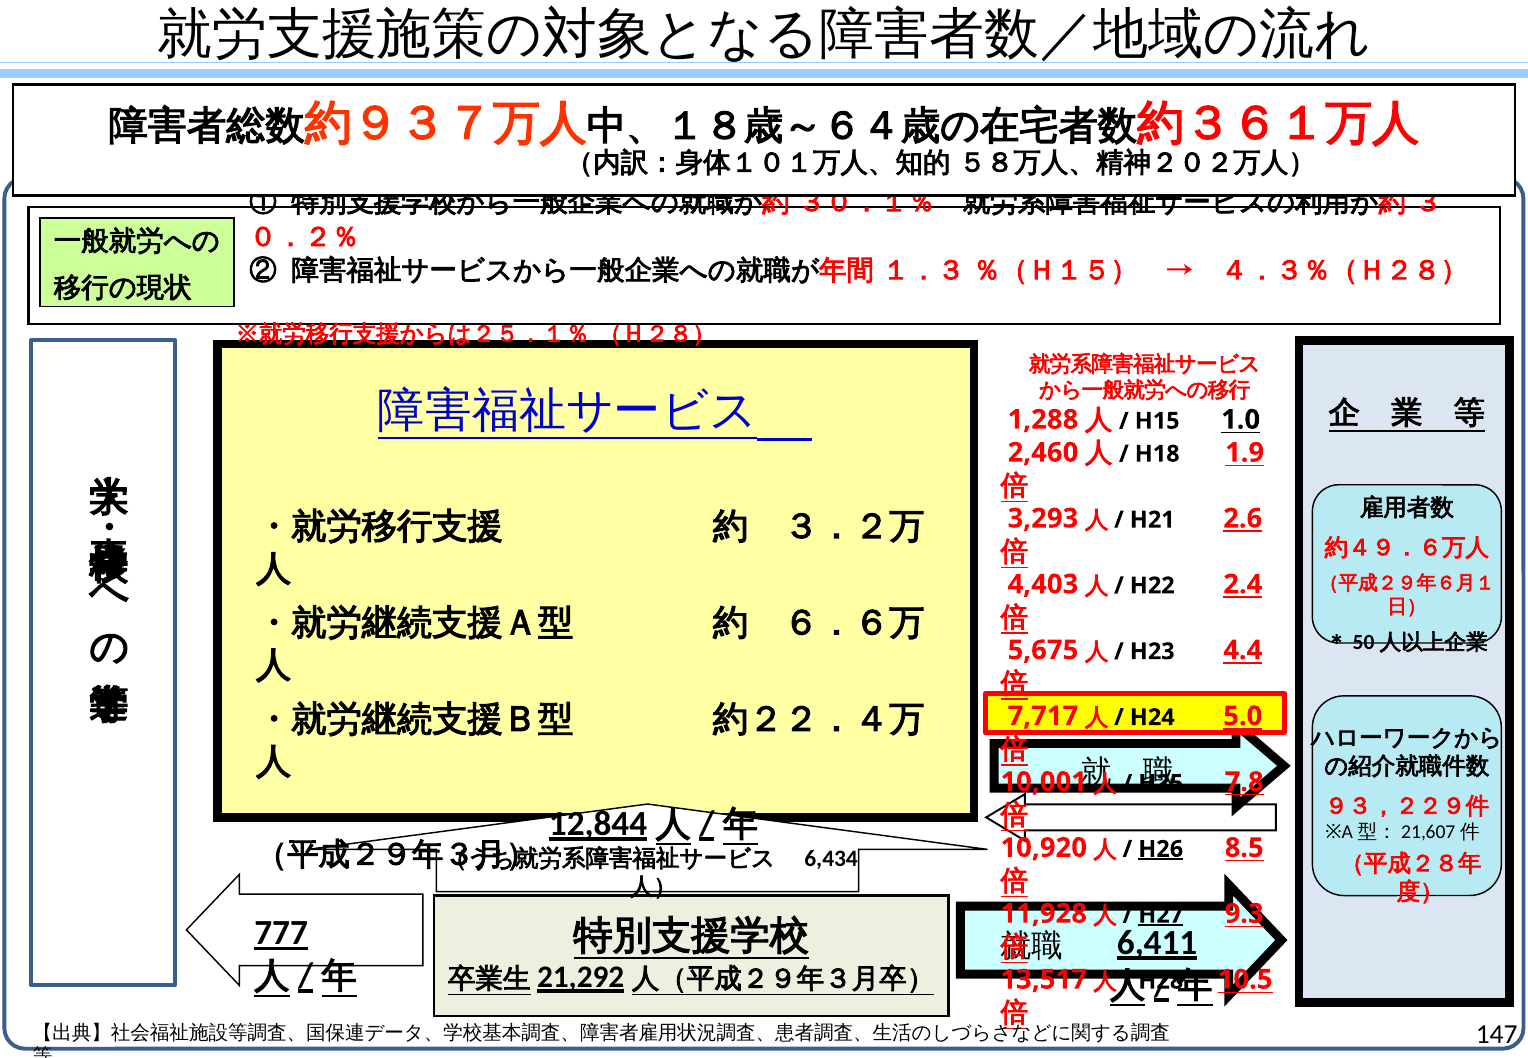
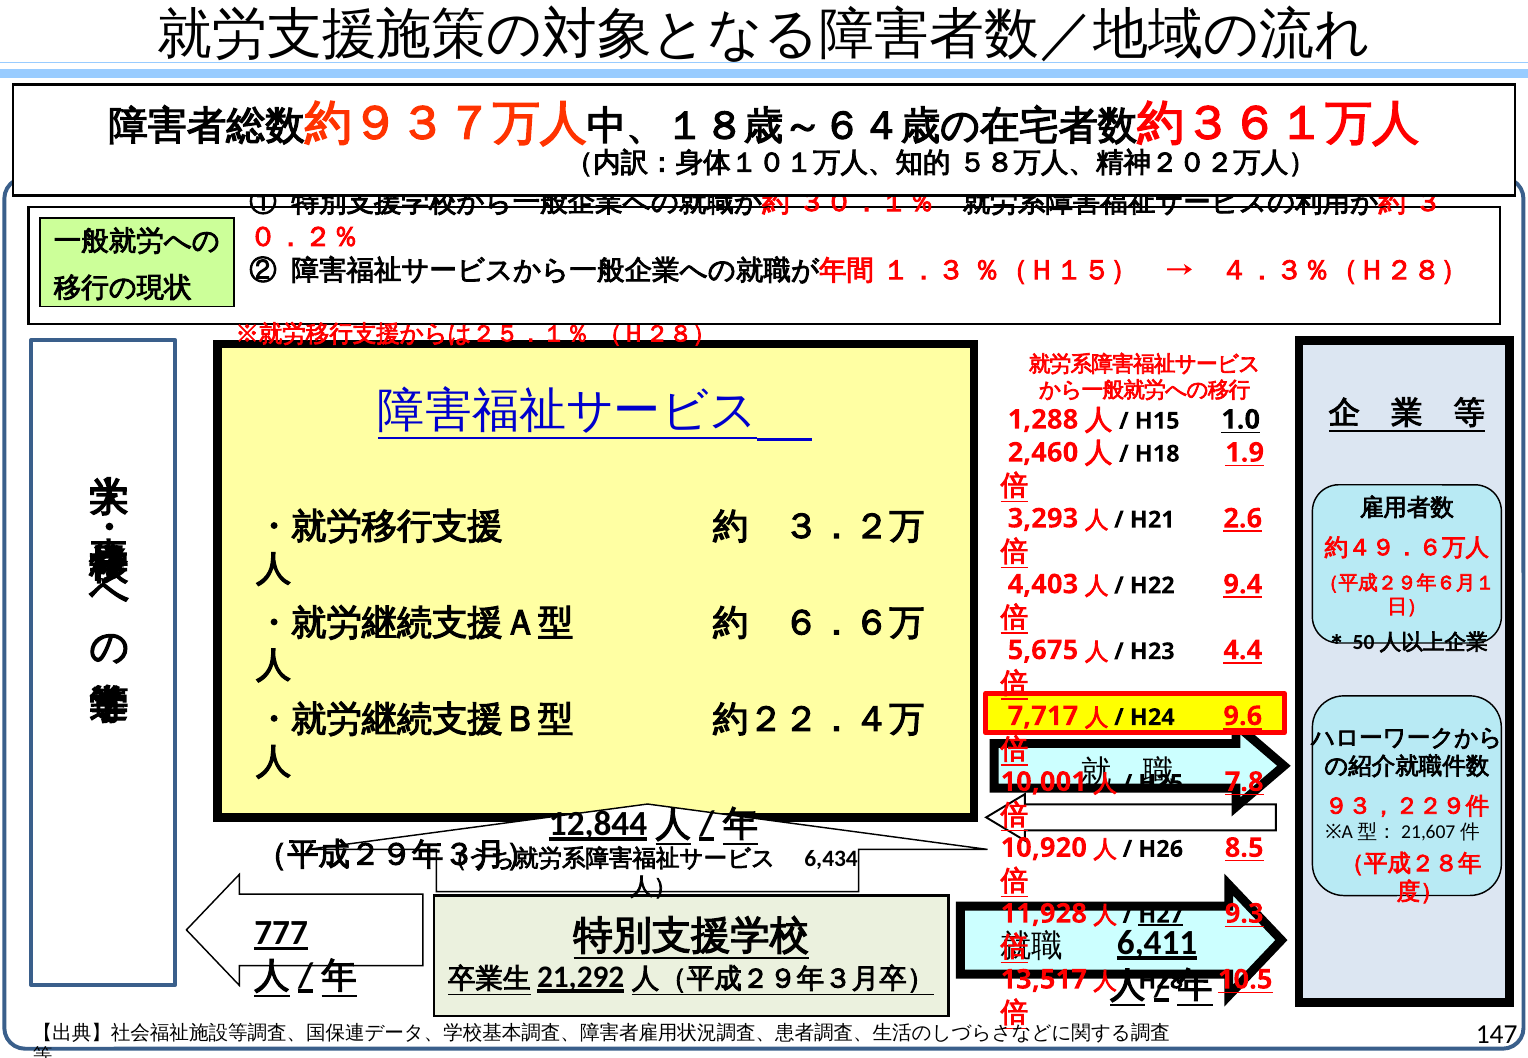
2.4: 2.4 -> 9.4
5.0: 5.0 -> 9.6
H26 underline: present -> none
